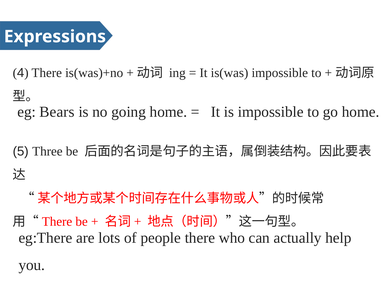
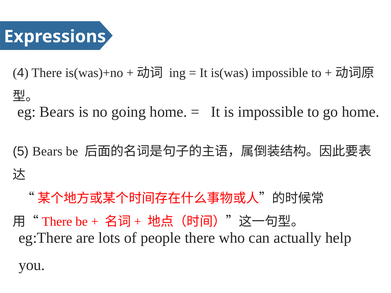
5 Three: Three -> Bears
